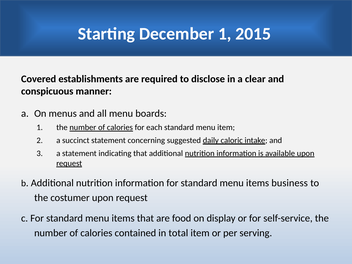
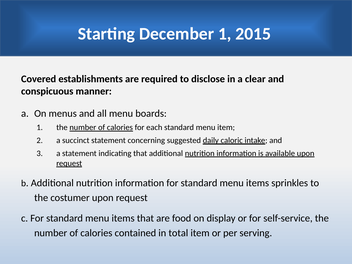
business: business -> sprinkles
